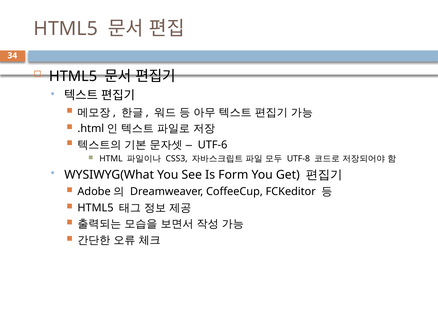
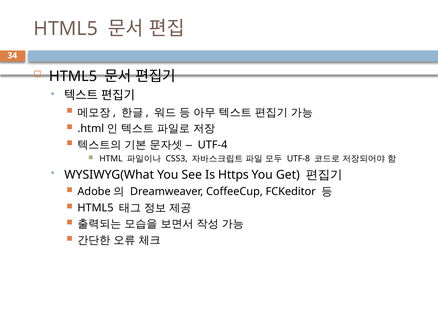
UTF-6: UTF-6 -> UTF-4
Form: Form -> Https
